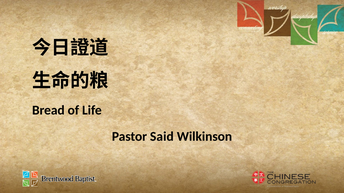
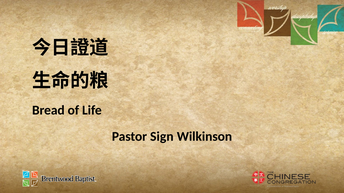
Said: Said -> Sign
